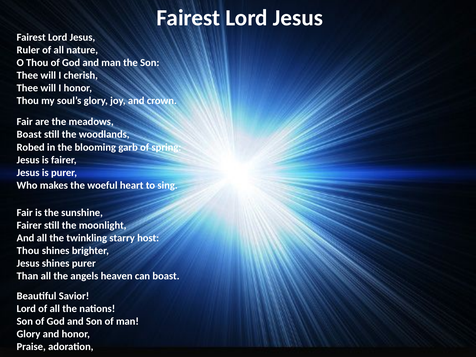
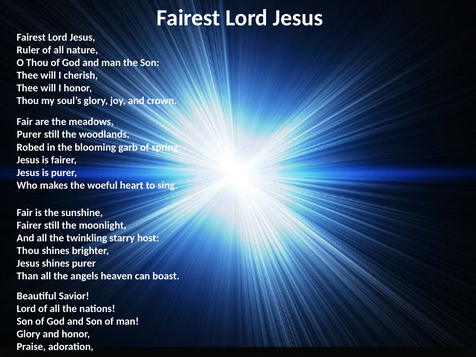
Boast at (29, 134): Boast -> Purer
